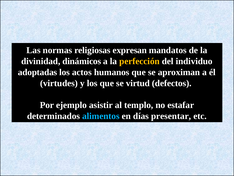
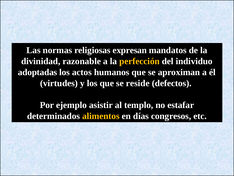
dinámicos: dinámicos -> razonable
virtud: virtud -> reside
alimentos colour: light blue -> yellow
presentar: presentar -> congresos
